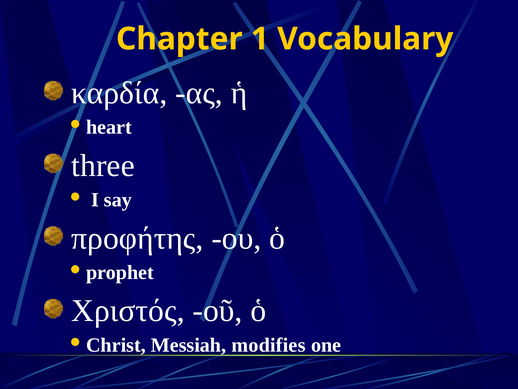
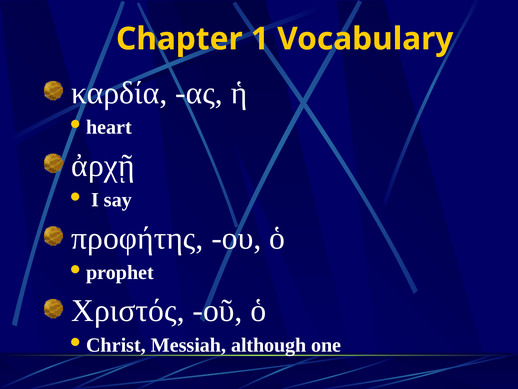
three: three -> ἀρχῇ
modifies: modifies -> although
